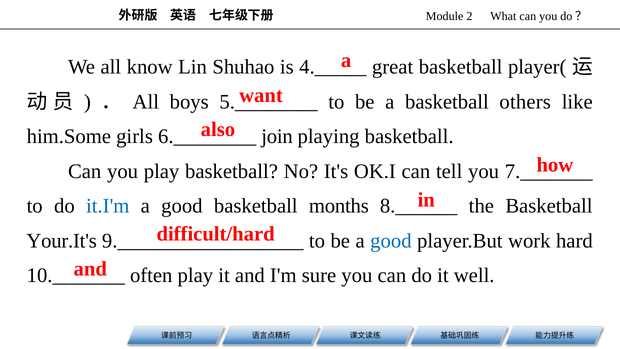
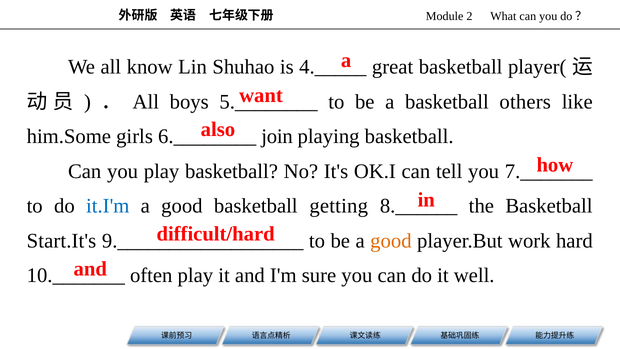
months: months -> getting
Your.It's: Your.It's -> Start.It's
good at (391, 241) colour: blue -> orange
